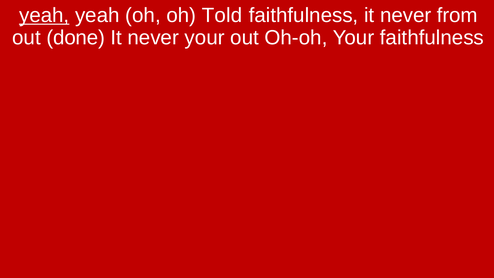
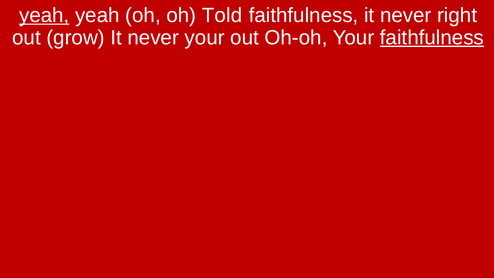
from: from -> right
done: done -> grow
faithfulness at (432, 38) underline: none -> present
